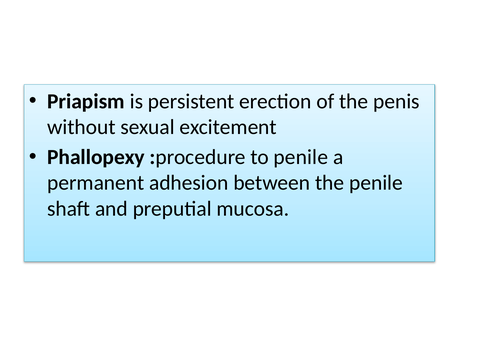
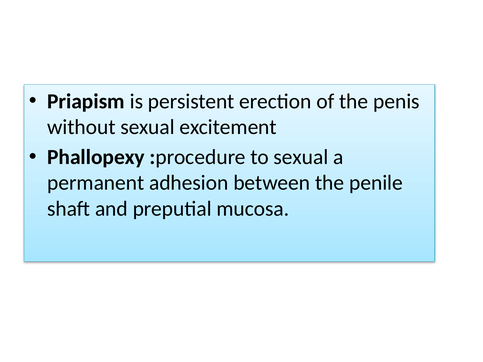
to penile: penile -> sexual
